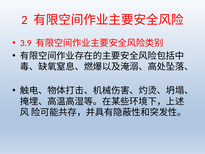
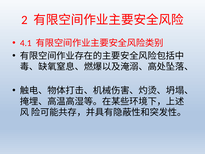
3.9: 3.9 -> 4.1
